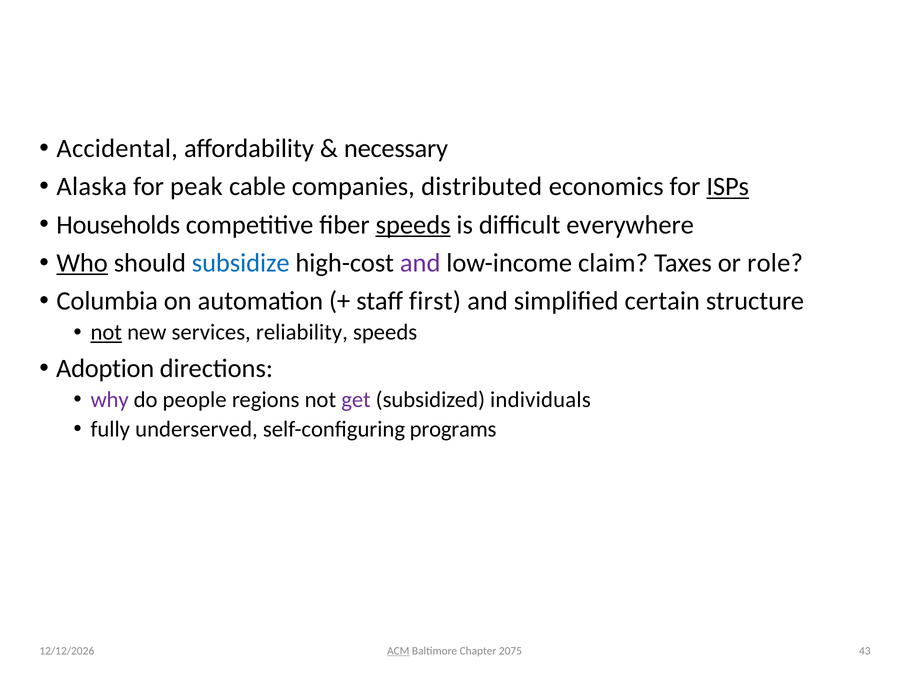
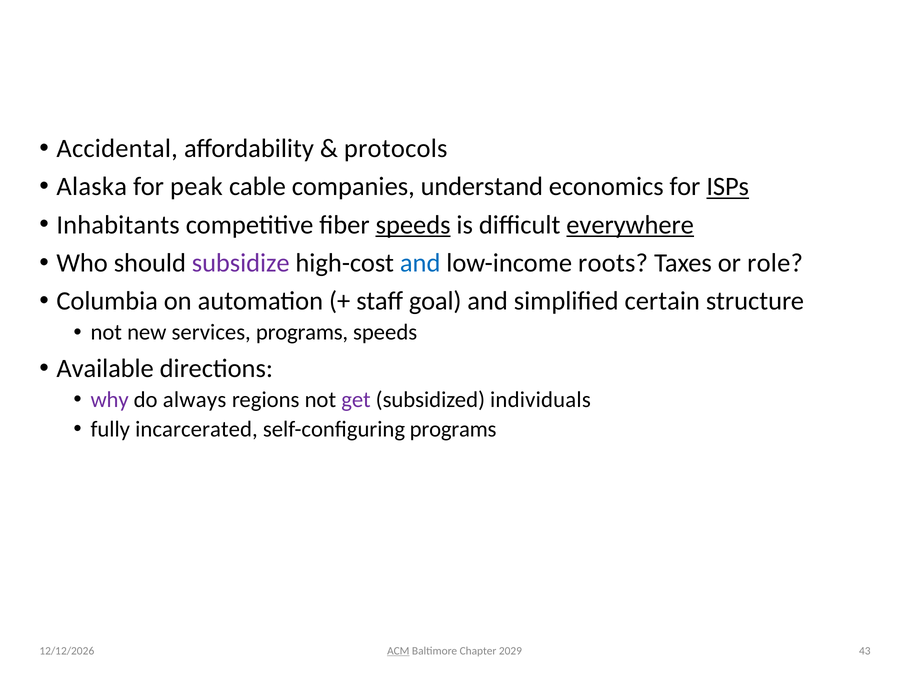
necessary: necessary -> protocols
distributed: distributed -> understand
Households: Households -> Inhabitants
everywhere underline: none -> present
Who underline: present -> none
subsidize colour: blue -> purple
and at (420, 263) colour: purple -> blue
claim: claim -> roots
first: first -> goal
not at (106, 332) underline: present -> none
services reliability: reliability -> programs
Adoption: Adoption -> Available
people: people -> always
underserved: underserved -> incarcerated
2075: 2075 -> 2029
